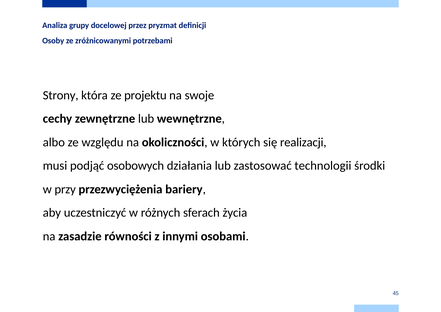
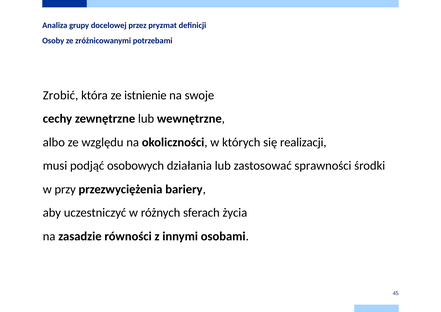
Strony: Strony -> Zrobić
projektu: projektu -> istnienie
technologii: technologii -> sprawności
